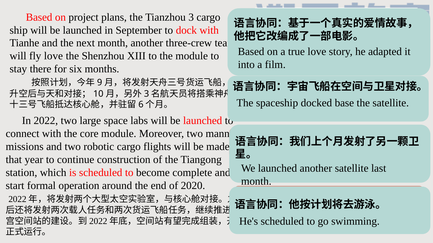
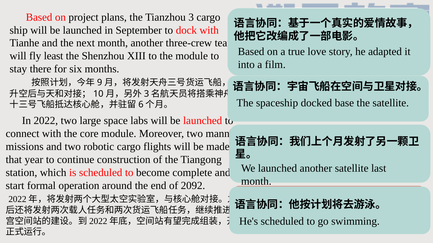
fly love: love -> least
2020: 2020 -> 2092
